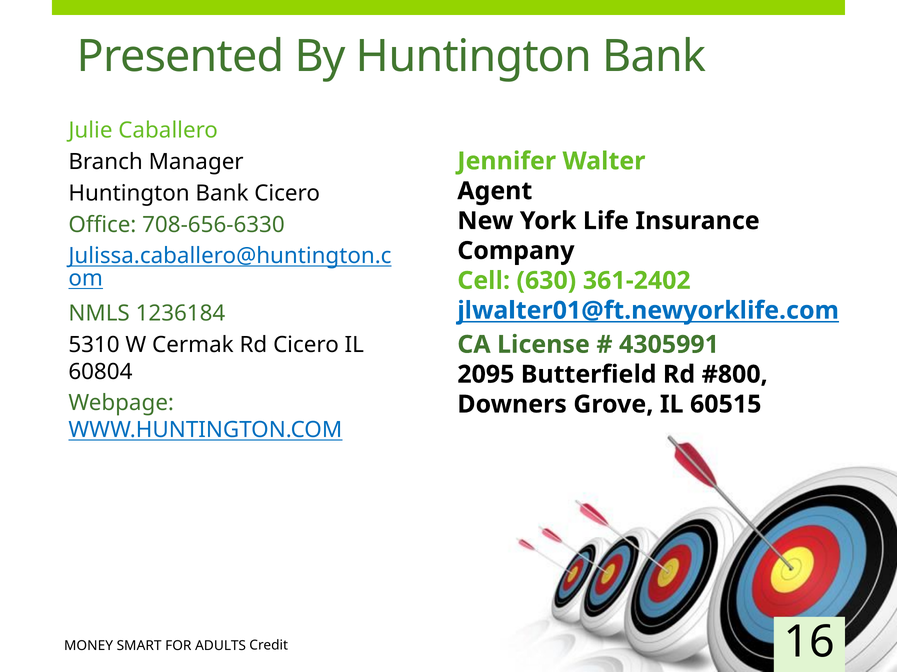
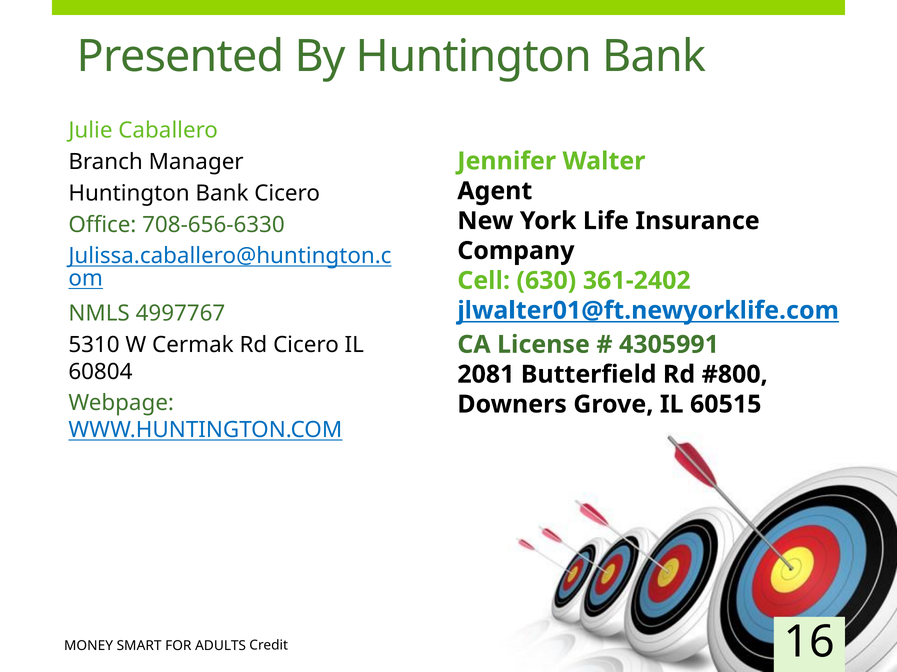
1236184: 1236184 -> 4997767
2095: 2095 -> 2081
